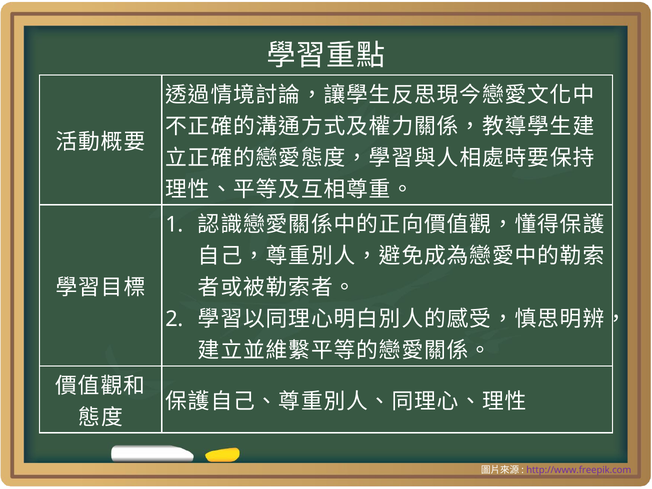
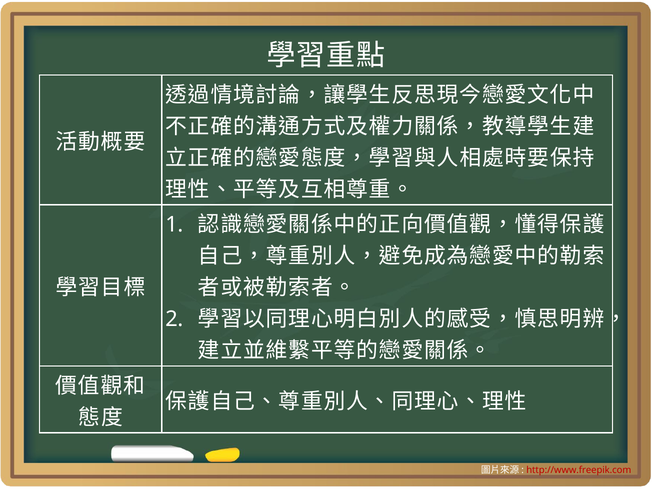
http://www.freepik.com colour: purple -> red
